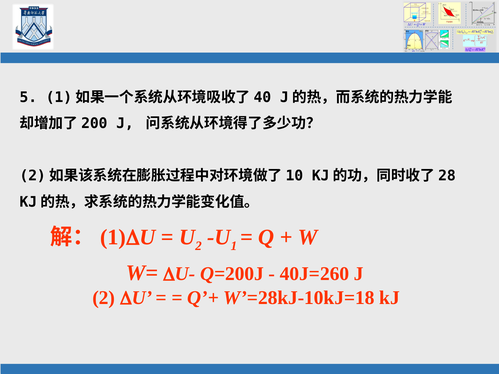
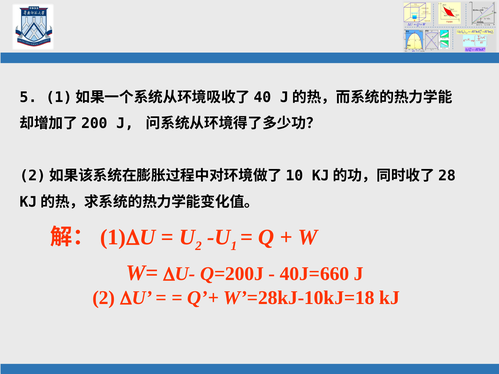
40J=260: 40J=260 -> 40J=660
